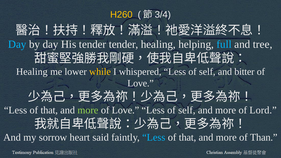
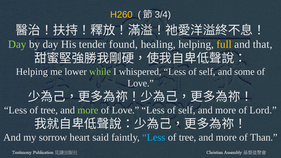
Day at (17, 44) colour: light blue -> light green
tender tender: tender -> found
full colour: light blue -> yellow
tree: tree -> that
Healing at (32, 72): Healing -> Helping
while colour: yellow -> light green
bitter: bitter -> some
that at (49, 110): that -> tree
that at (188, 137): that -> tree
